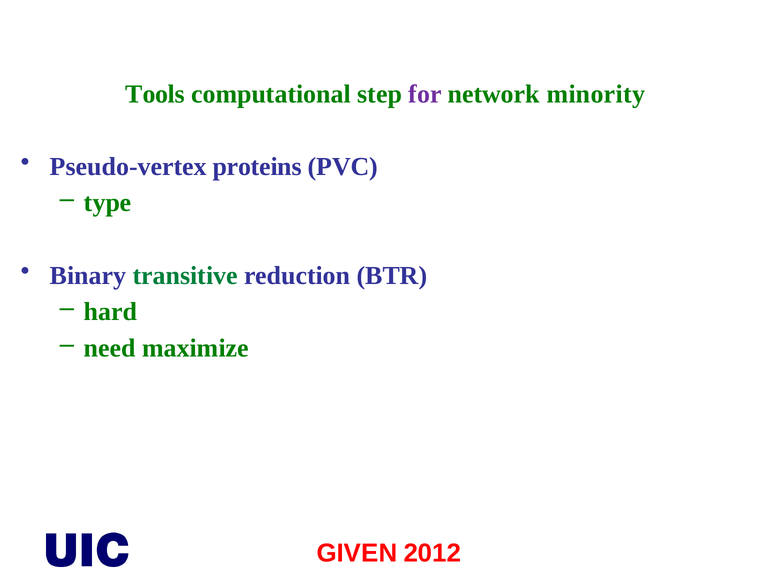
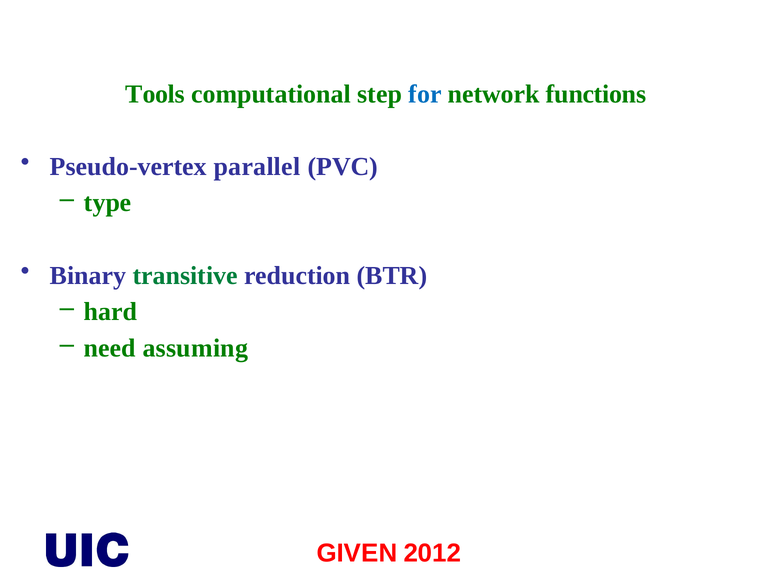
for colour: purple -> blue
minority: minority -> functions
proteins: proteins -> parallel
maximize: maximize -> assuming
